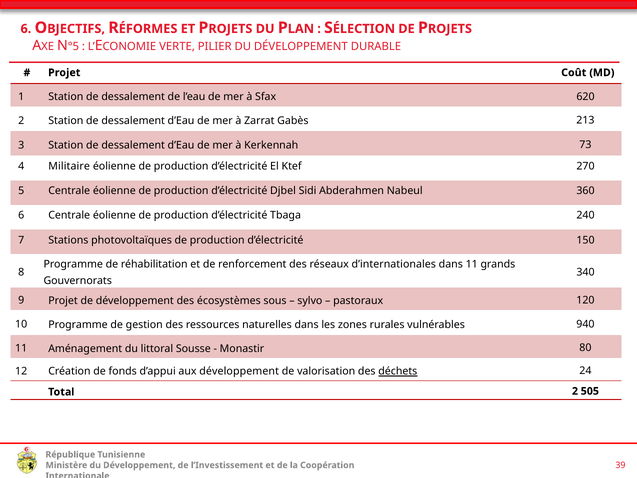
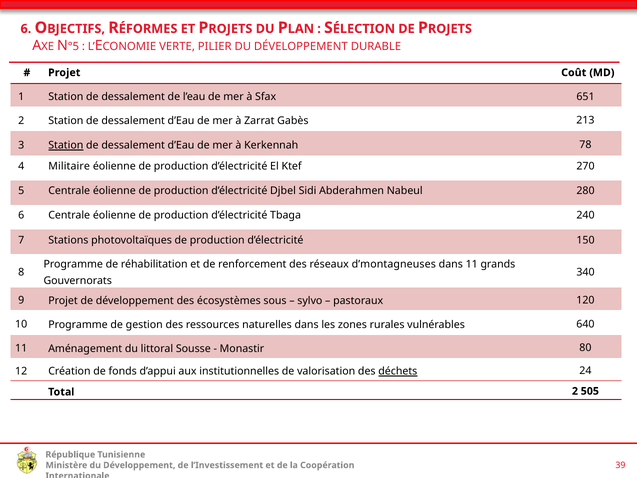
620: 620 -> 651
Station at (66, 145) underline: none -> present
73: 73 -> 78
360: 360 -> 280
d’internationales: d’internationales -> d’montagneuses
940: 940 -> 640
aux développement: développement -> institutionnelles
